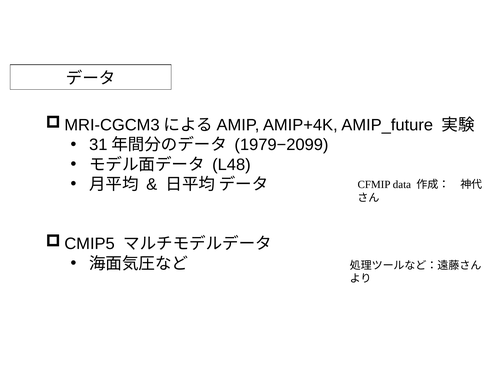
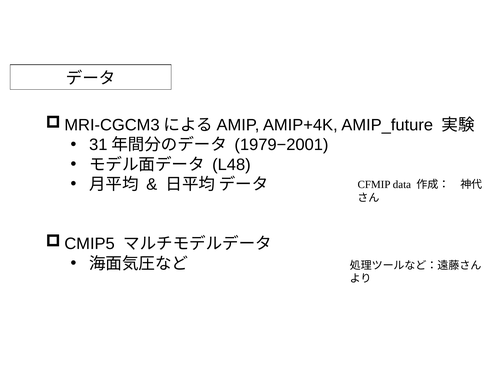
1979−2099: 1979−2099 -> 1979−2001
